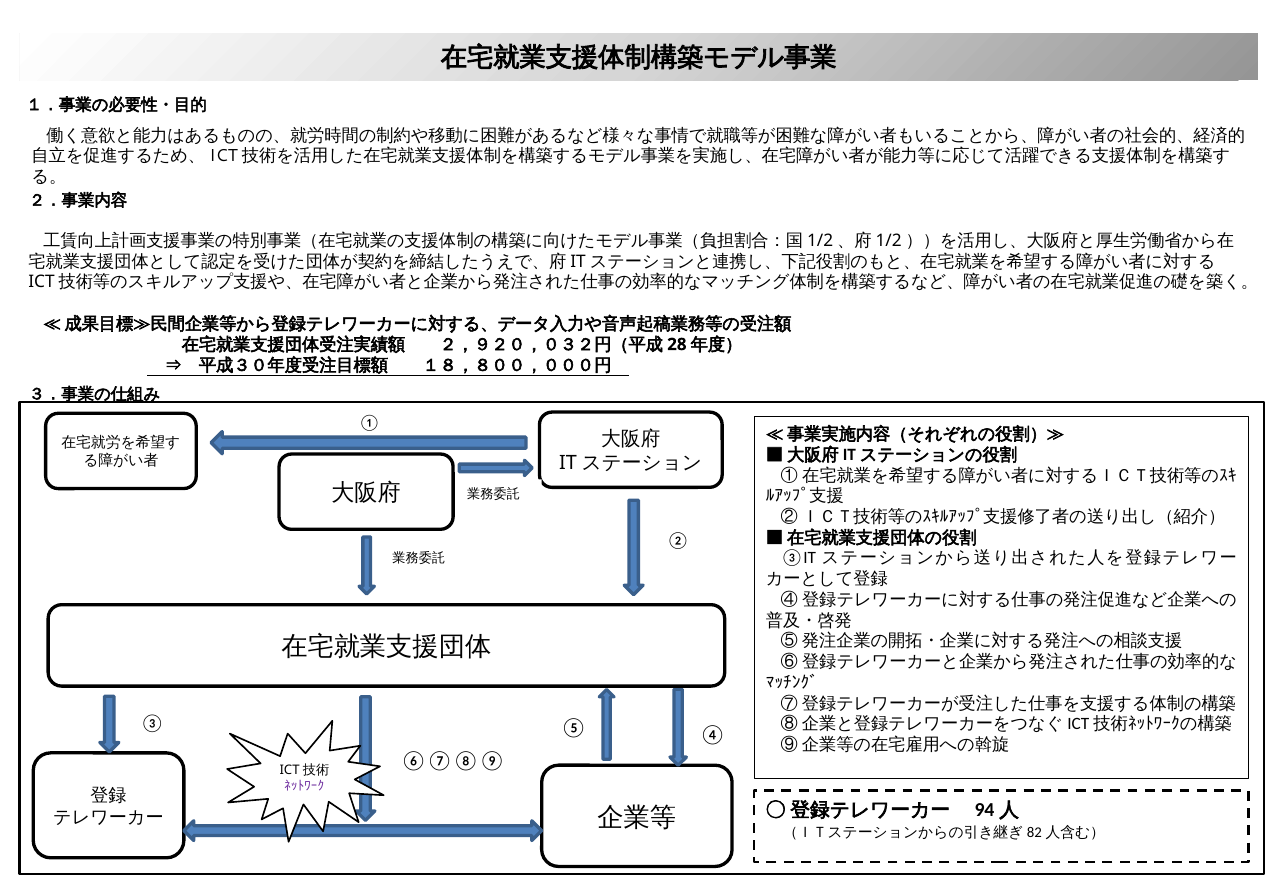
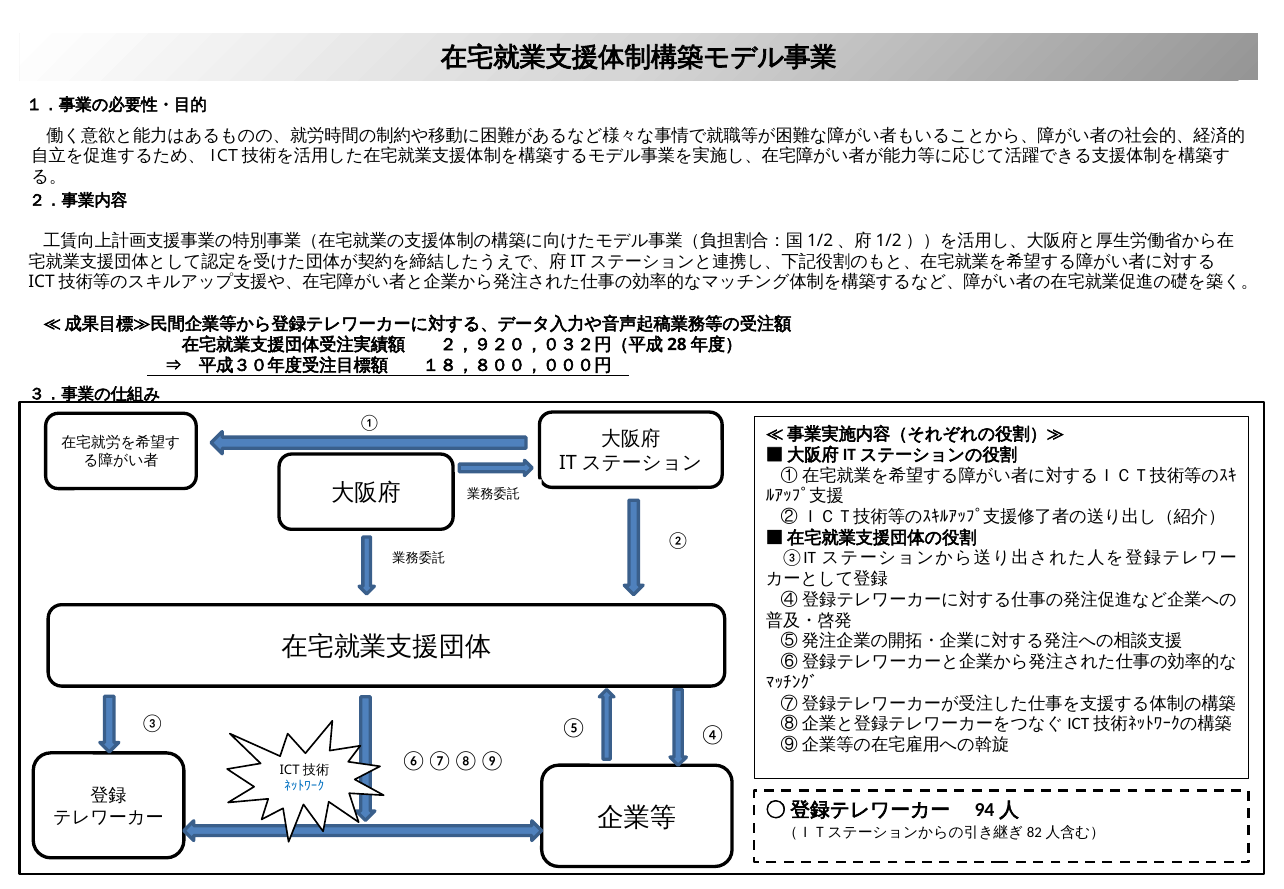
ﾈｯﾄﾜｰｸ at (304, 786) colour: purple -> blue
